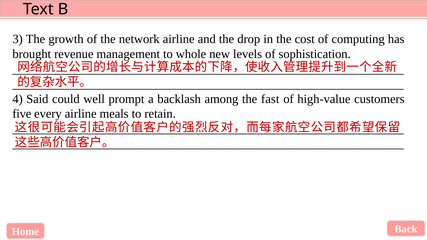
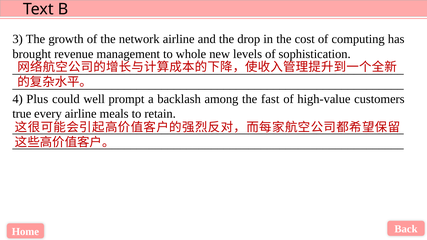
Said: Said -> Plus
five: five -> true
